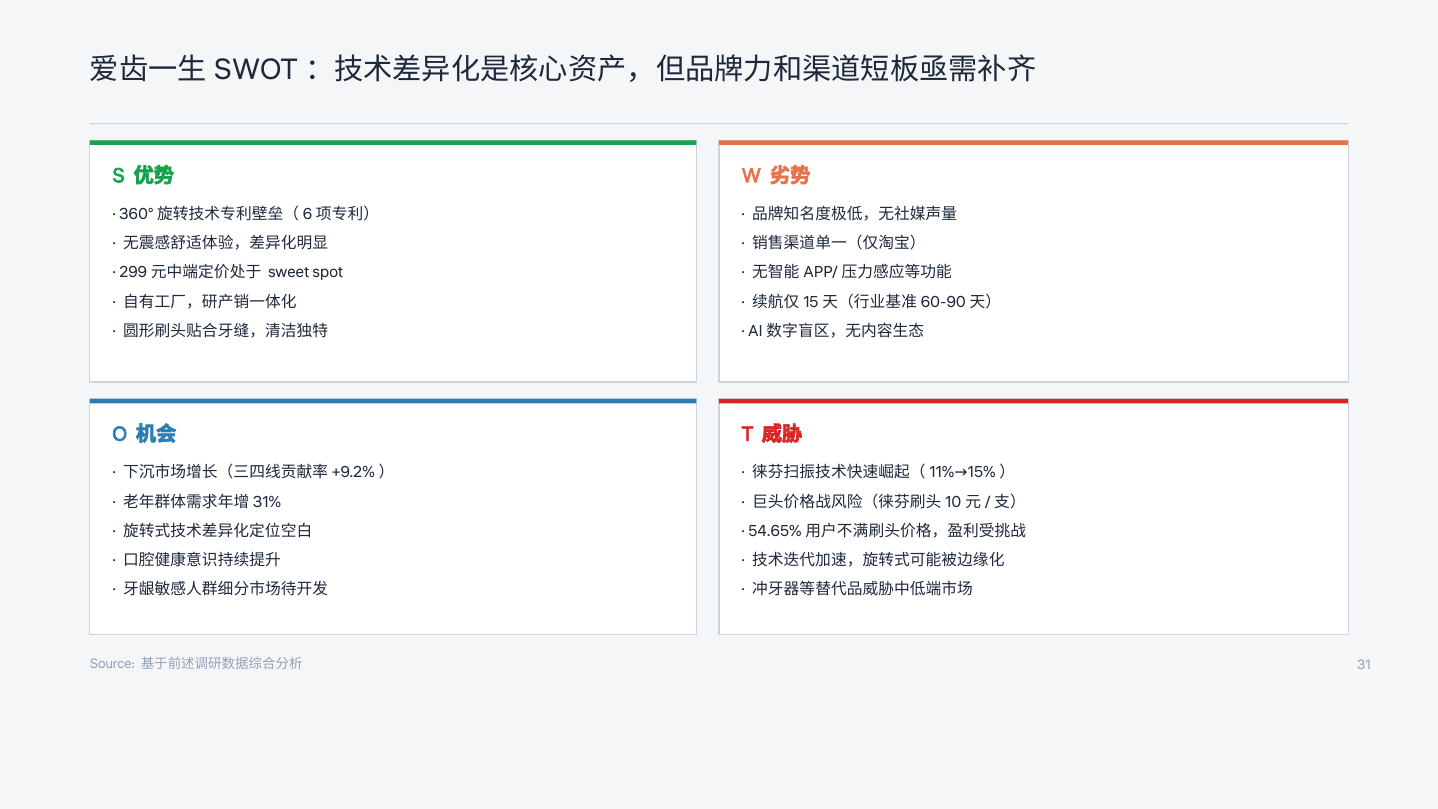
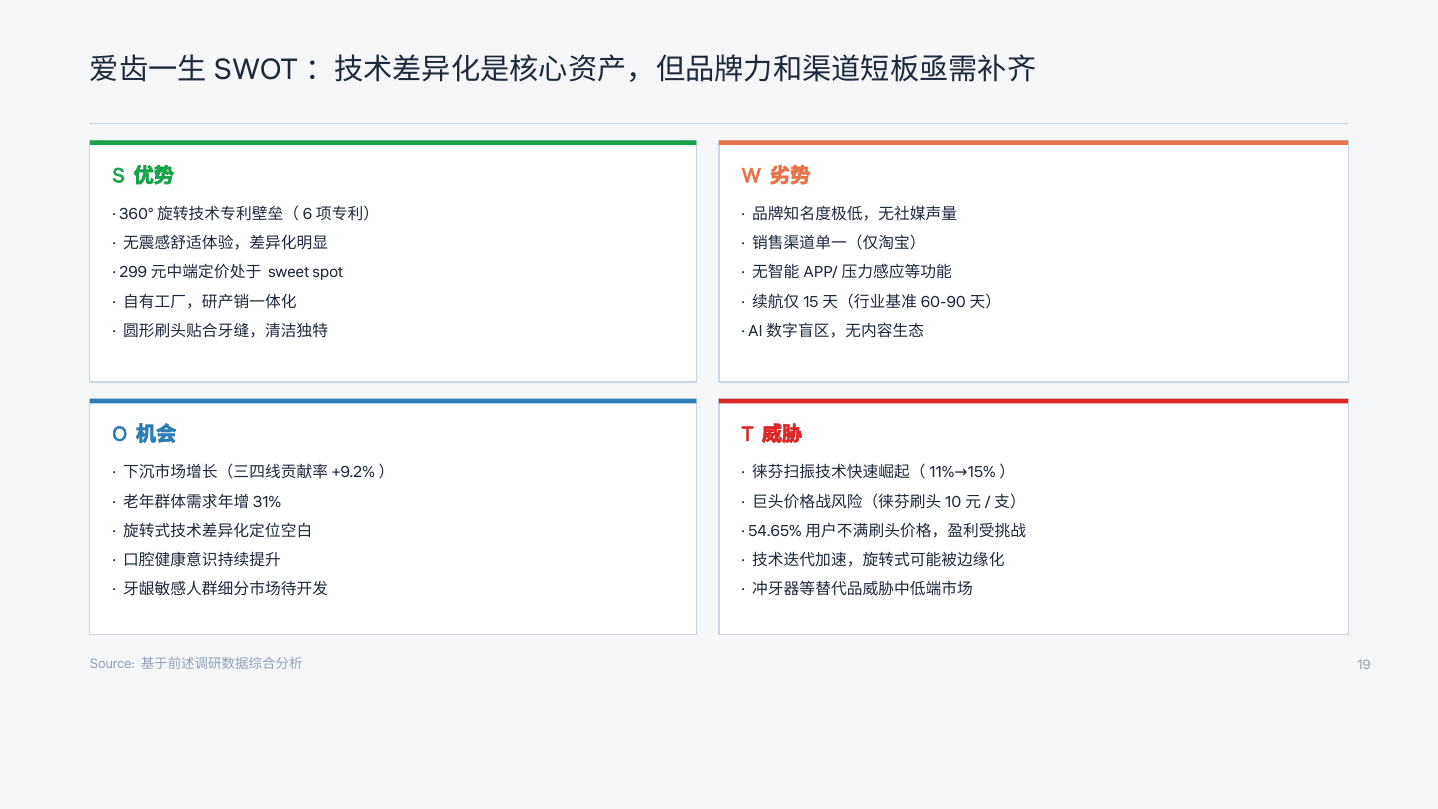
31: 31 -> 19
